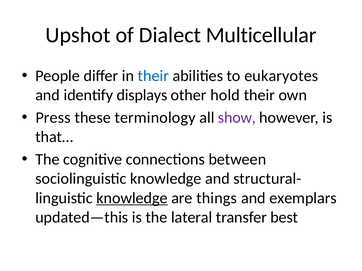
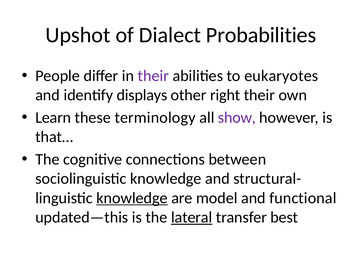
Multicellular: Multicellular -> Probabilities
their at (153, 76) colour: blue -> purple
hold: hold -> right
Press: Press -> Learn
things: things -> model
exemplars: exemplars -> functional
lateral underline: none -> present
